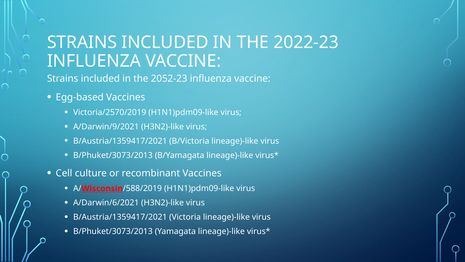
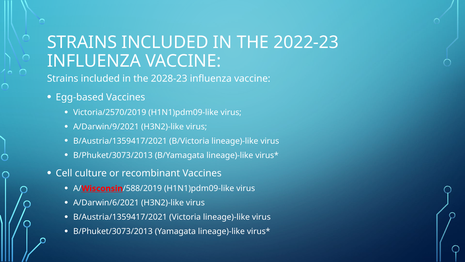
2052-23: 2052-23 -> 2028-23
